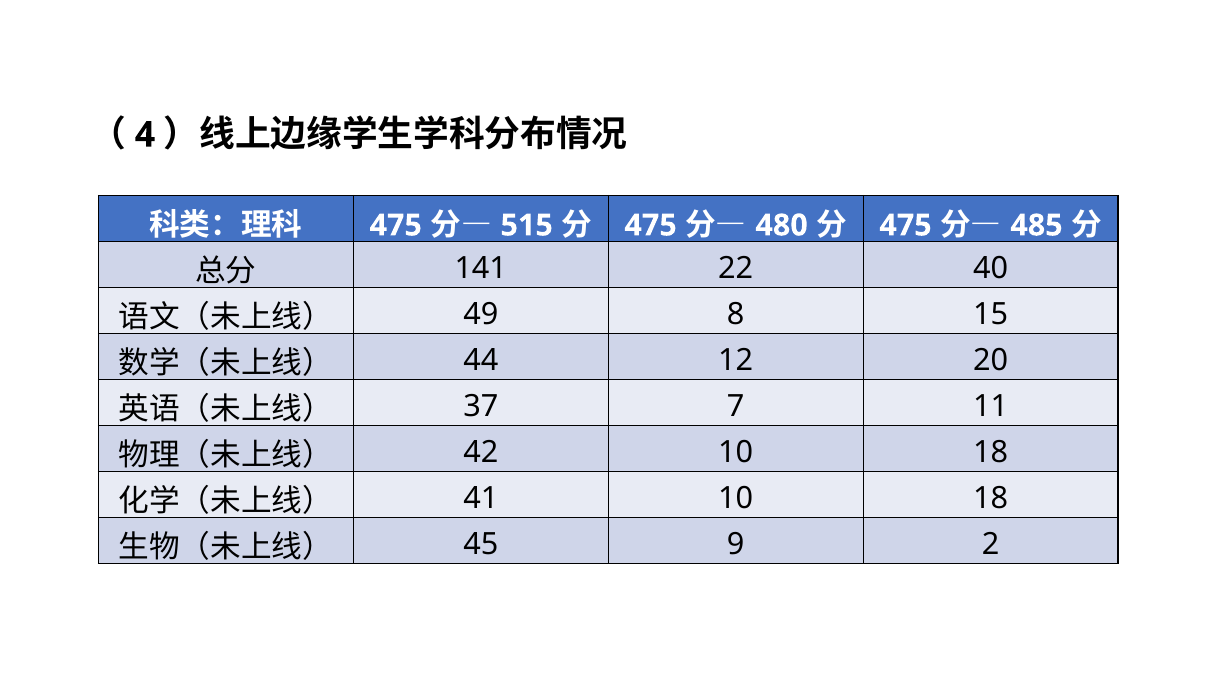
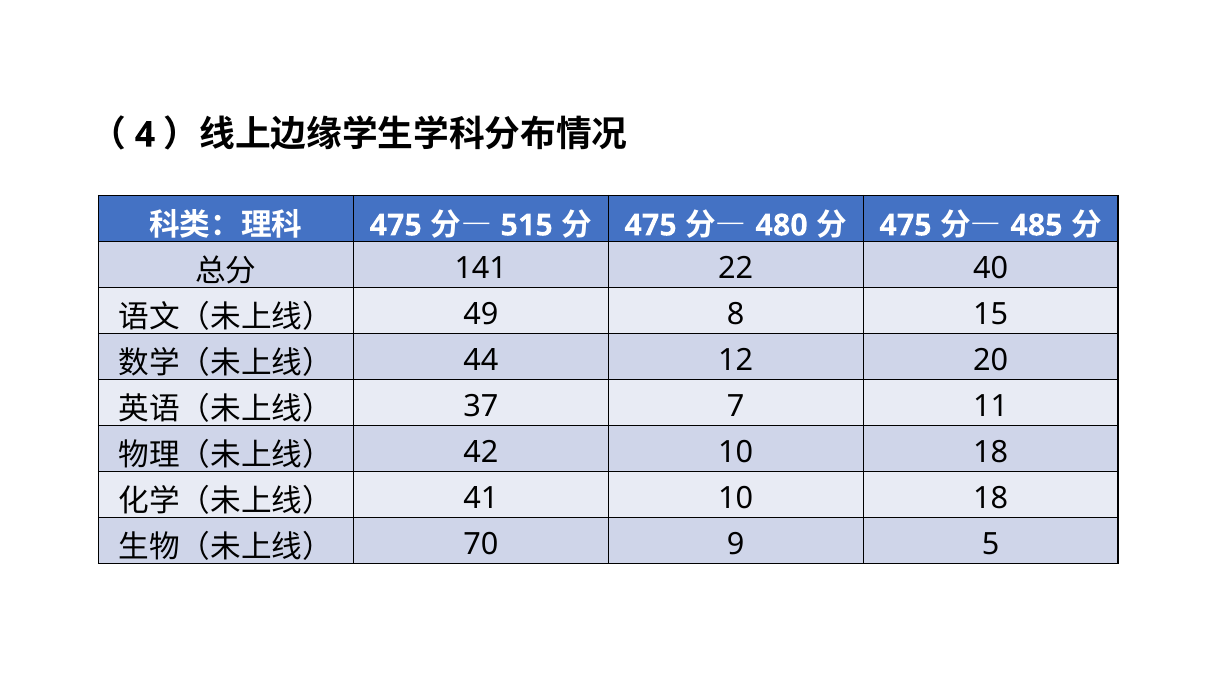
45: 45 -> 70
2: 2 -> 5
